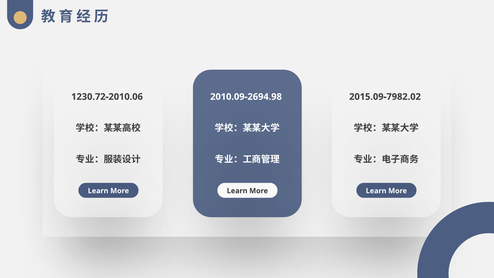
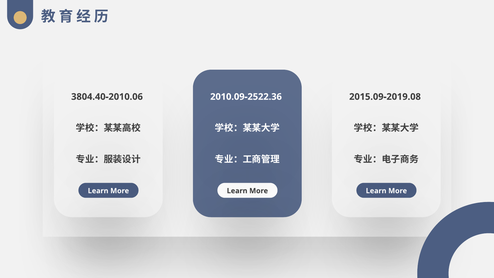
1230.72-2010.06: 1230.72-2010.06 -> 3804.40-2010.06
2010.09-2694.98: 2010.09-2694.98 -> 2010.09-2522.36
2015.09-7982.02: 2015.09-7982.02 -> 2015.09-2019.08
